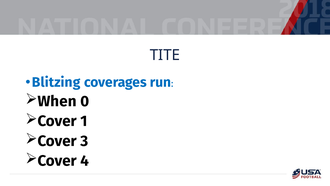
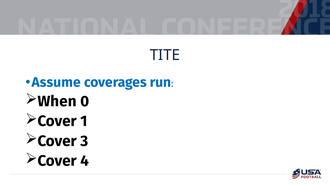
Blitzing: Blitzing -> Assume
